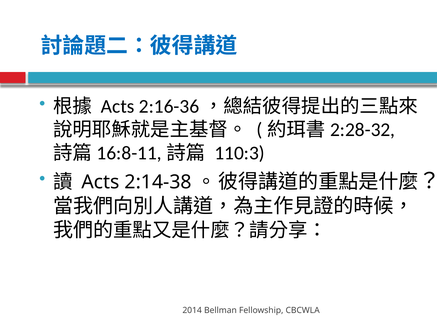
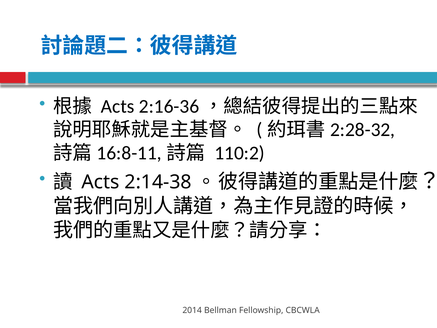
110:3: 110:3 -> 110:2
